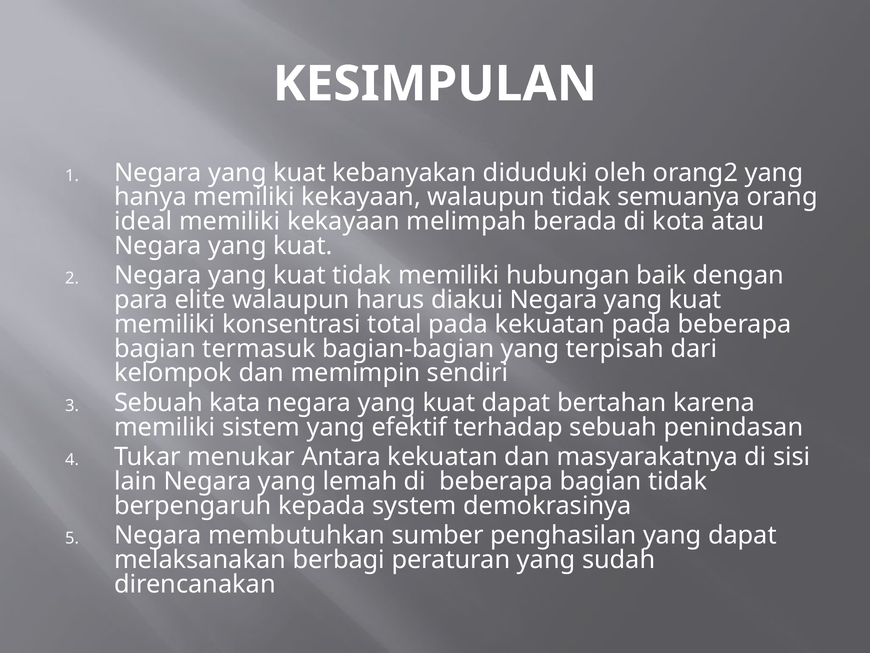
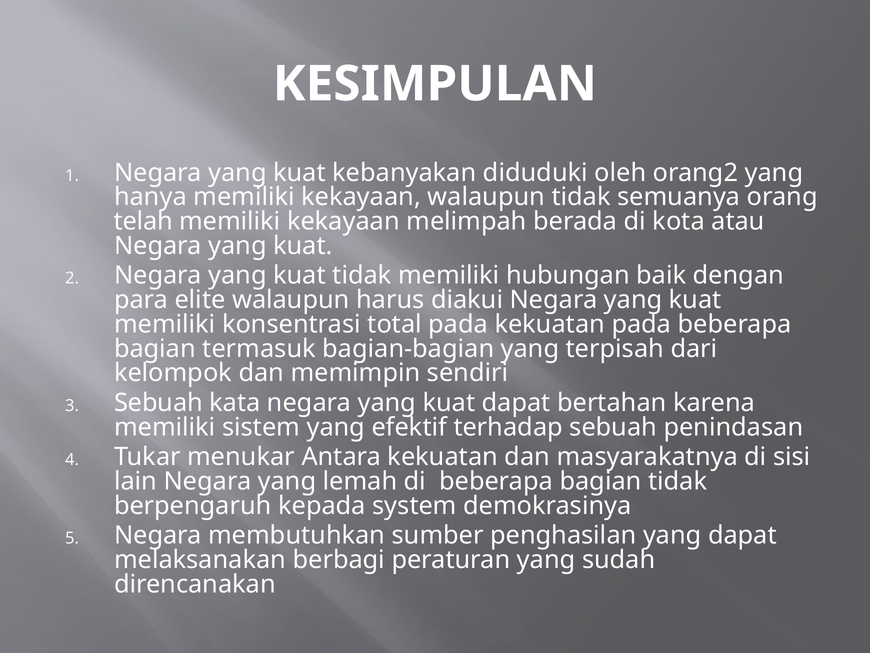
ideal: ideal -> telah
